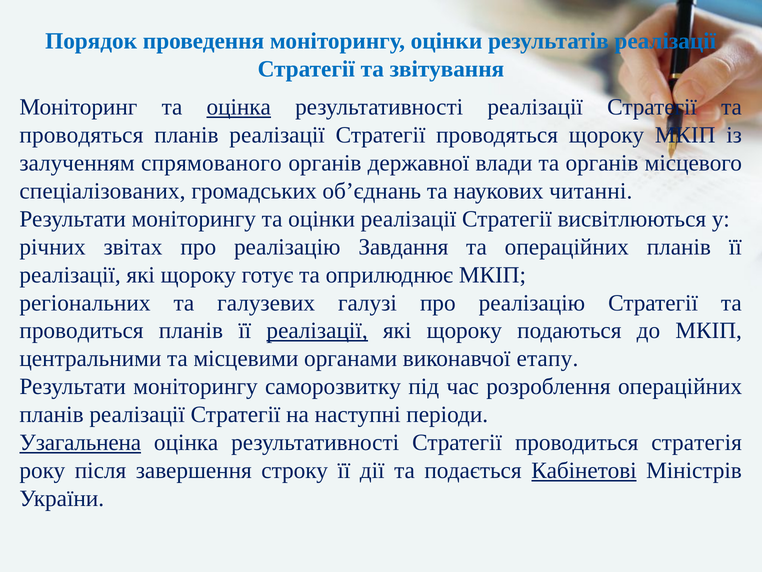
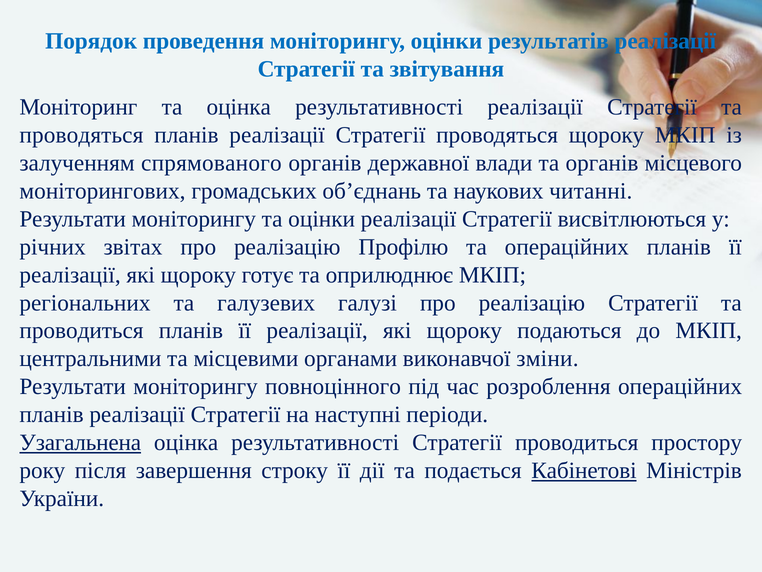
оцінка at (239, 107) underline: present -> none
спеціалізованих: спеціалізованих -> моніторингових
Завдання: Завдання -> Профілю
реалізації at (317, 331) underline: present -> none
етапу: етапу -> зміни
саморозвитку: саморозвитку -> повноцінного
стратегія: стратегія -> простору
